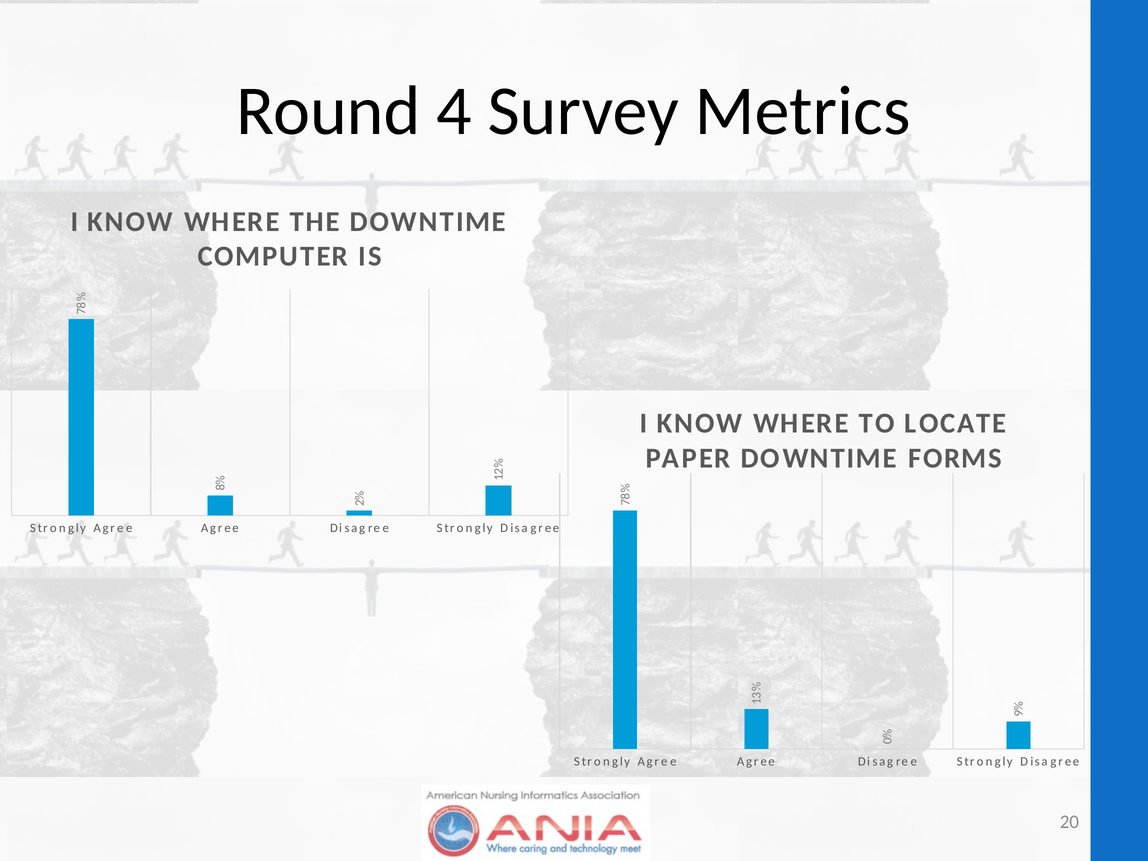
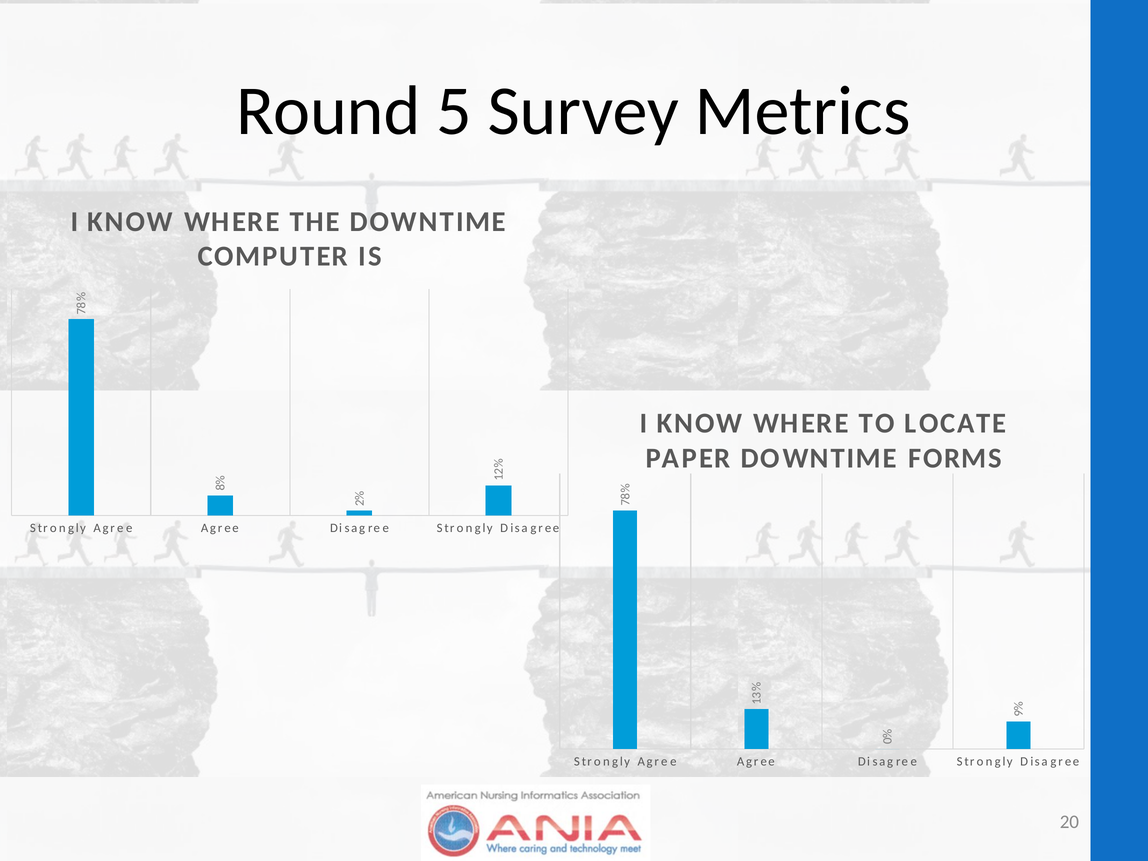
4: 4 -> 5
